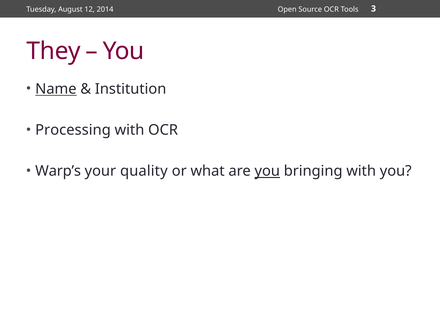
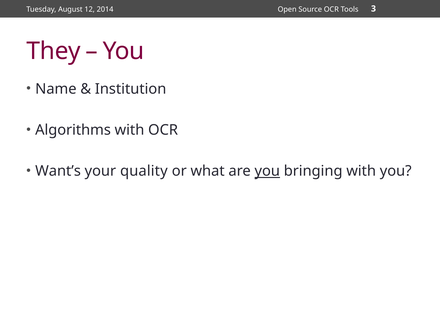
Name underline: present -> none
Processing: Processing -> Algorithms
Warp’s: Warp’s -> Want’s
